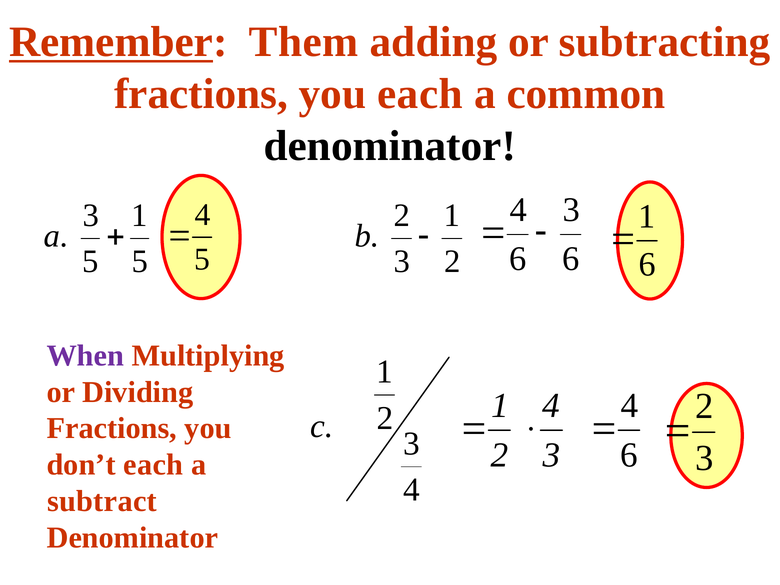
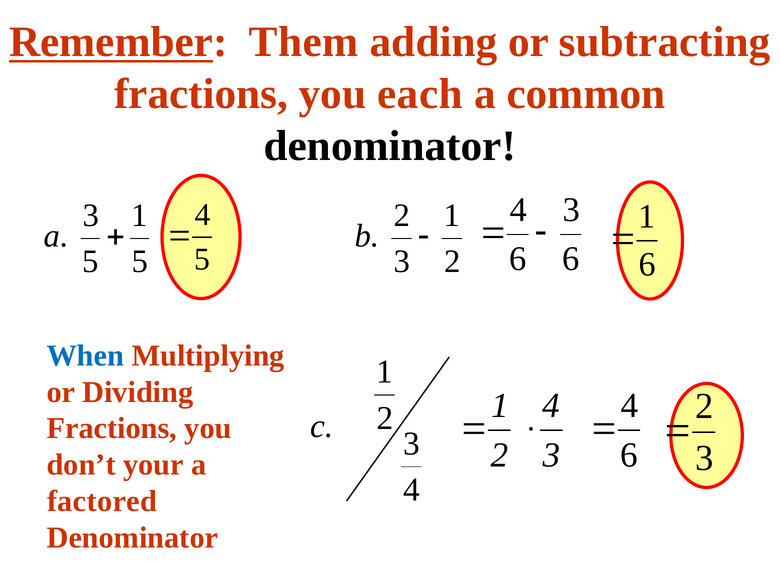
When colour: purple -> blue
don’t each: each -> your
subtract: subtract -> factored
